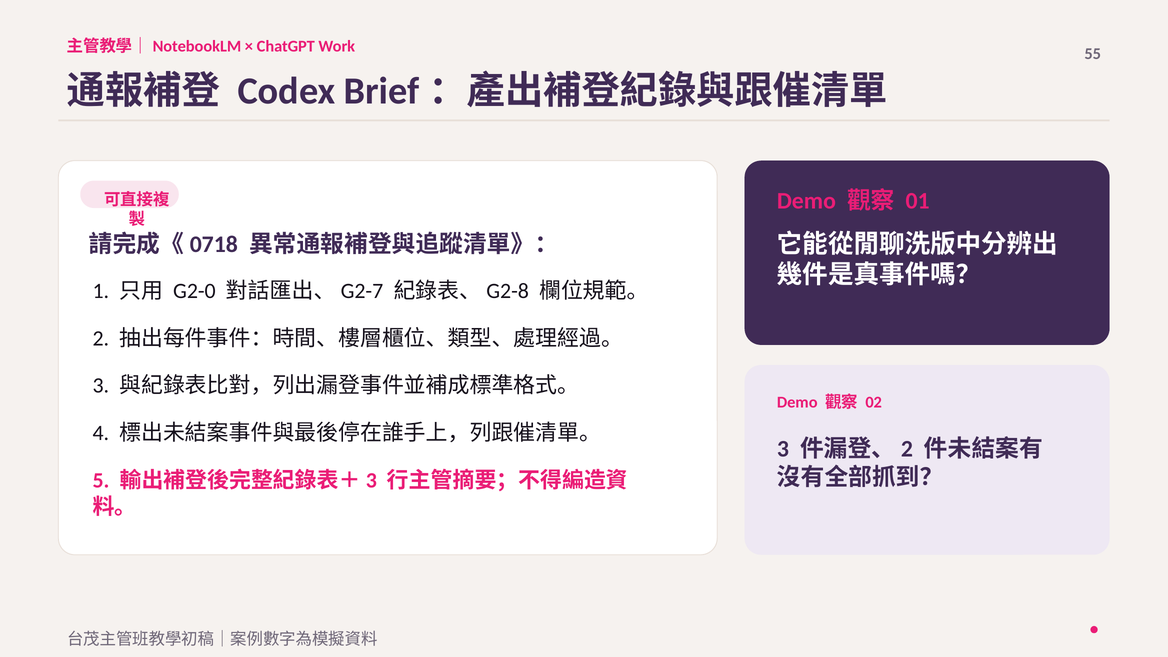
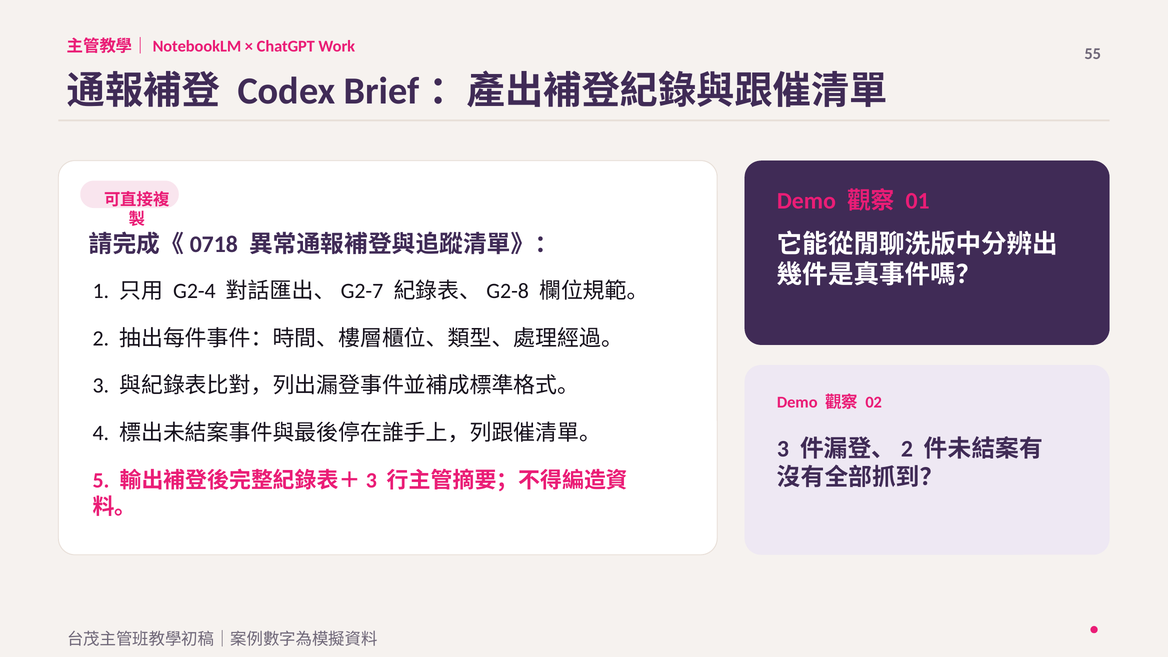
G2-0: G2-0 -> G2-4
